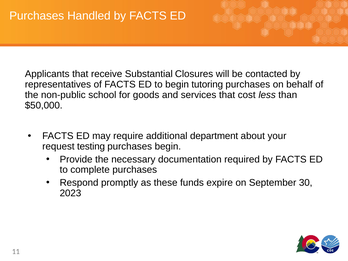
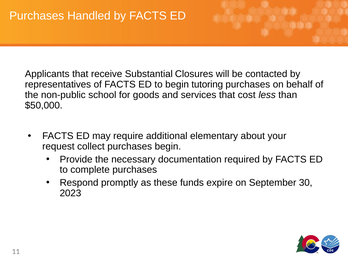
department: department -> elementary
testing: testing -> collect
